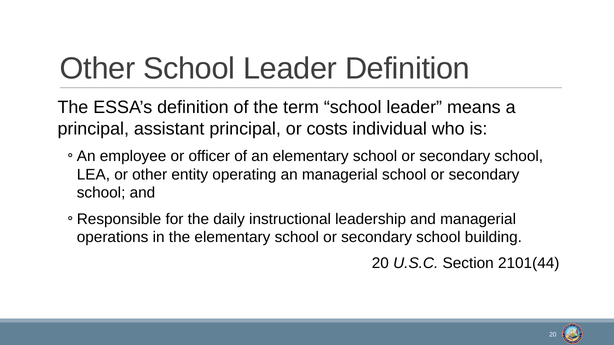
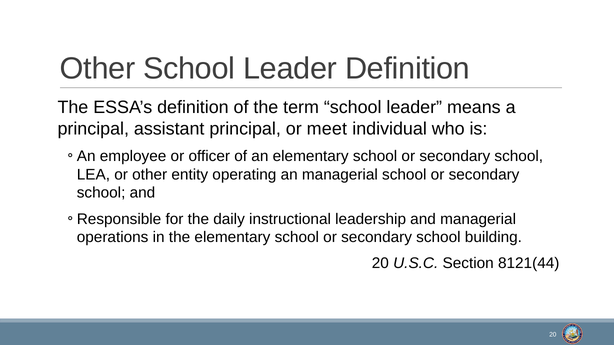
costs: costs -> meet
2101(44: 2101(44 -> 8121(44
